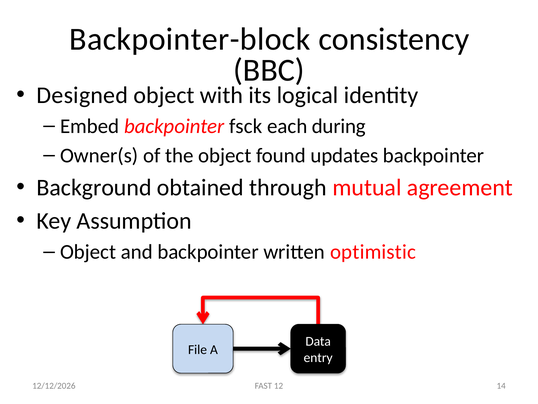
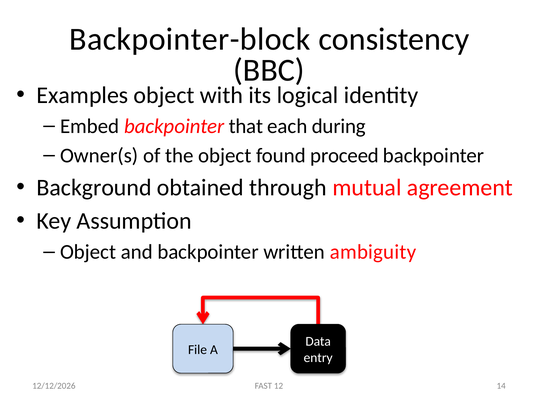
Designed: Designed -> Examples
fsck: fsck -> that
updates: updates -> proceed
optimistic: optimistic -> ambiguity
